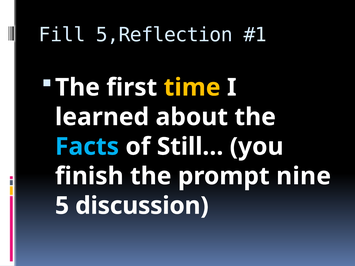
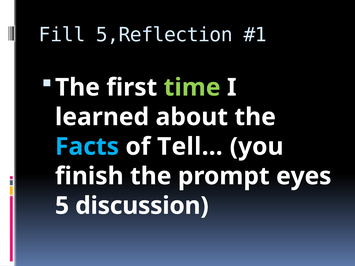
time colour: yellow -> light green
Still…: Still… -> Tell…
nine: nine -> eyes
